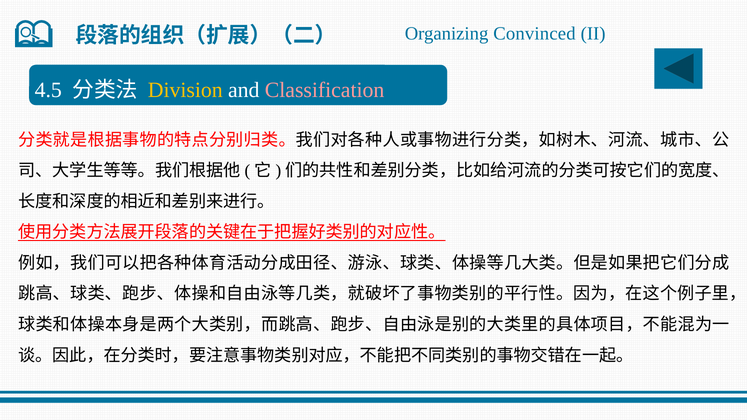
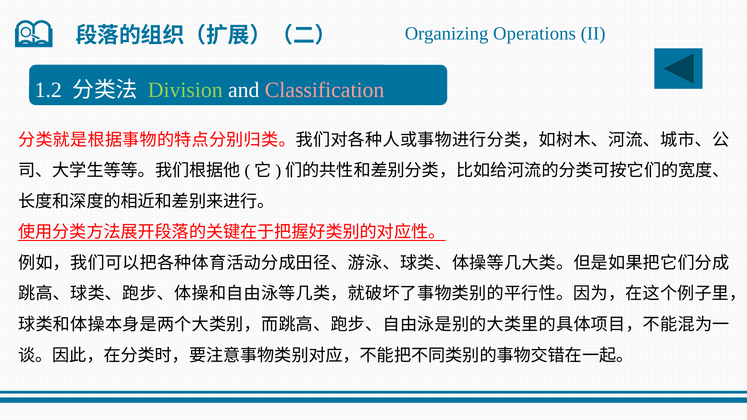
Convinced: Convinced -> Operations
4.5: 4.5 -> 1.2
Division colour: yellow -> light green
